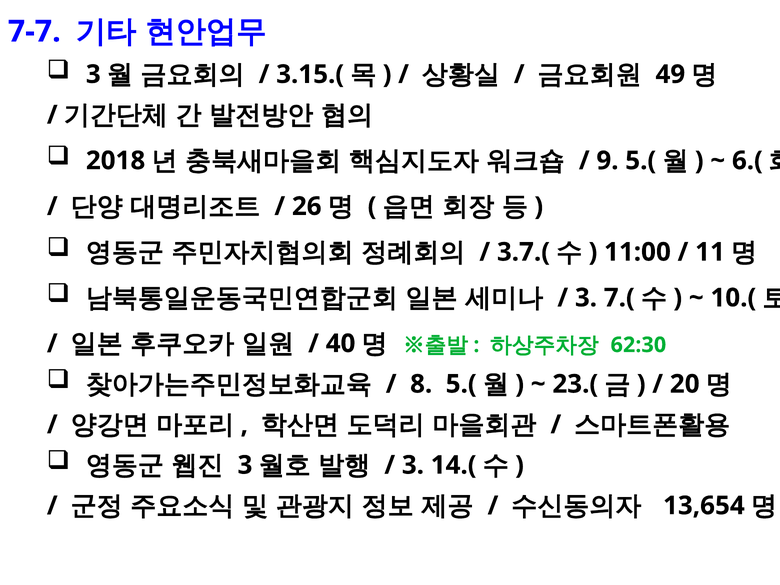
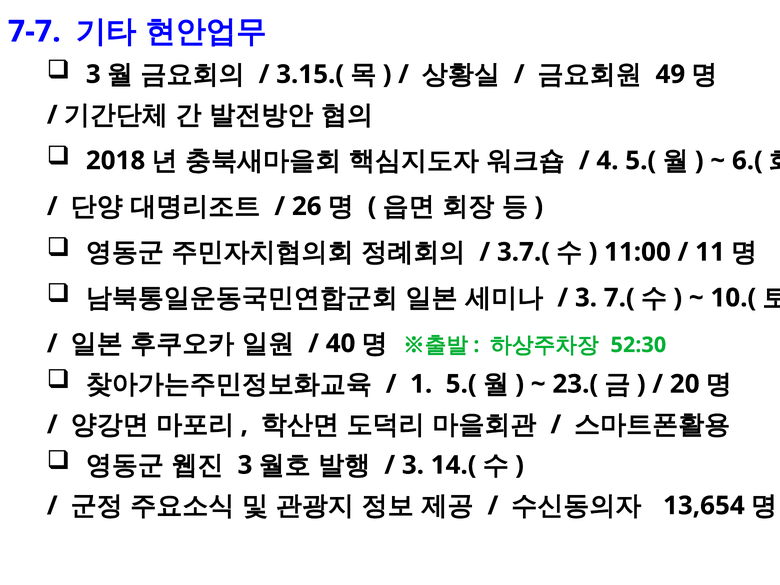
9: 9 -> 4
62:30: 62:30 -> 52:30
8: 8 -> 1
